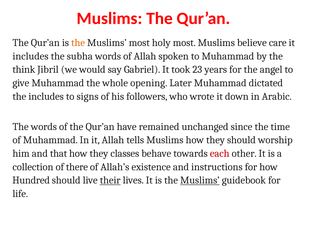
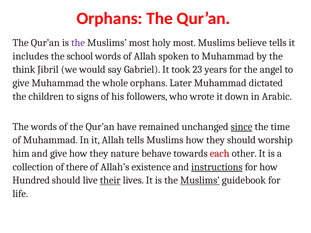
Muslims at (109, 18): Muslims -> Orphans
the at (78, 43) colour: orange -> purple
believe care: care -> tells
subha: subha -> school
whole opening: opening -> orphans
the includes: includes -> children
since underline: none -> present
and that: that -> give
classes: classes -> nature
instructions underline: none -> present
